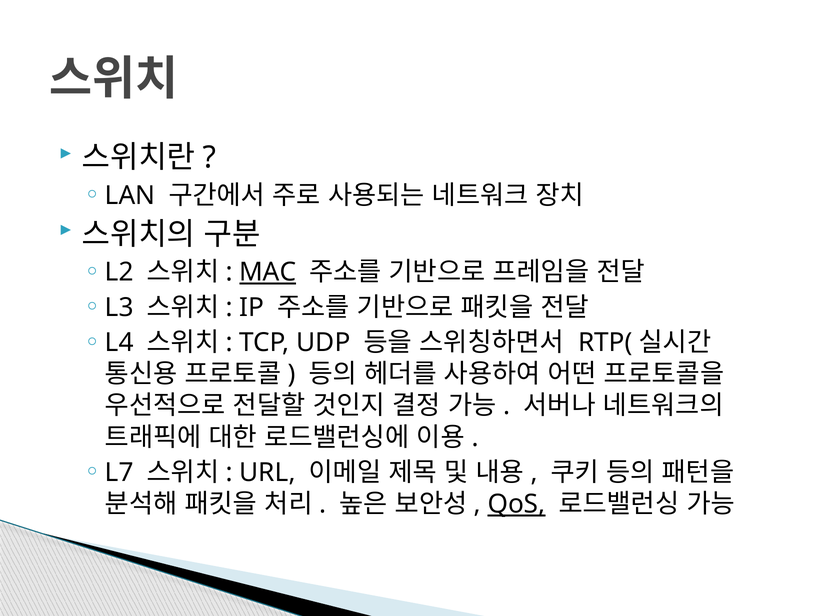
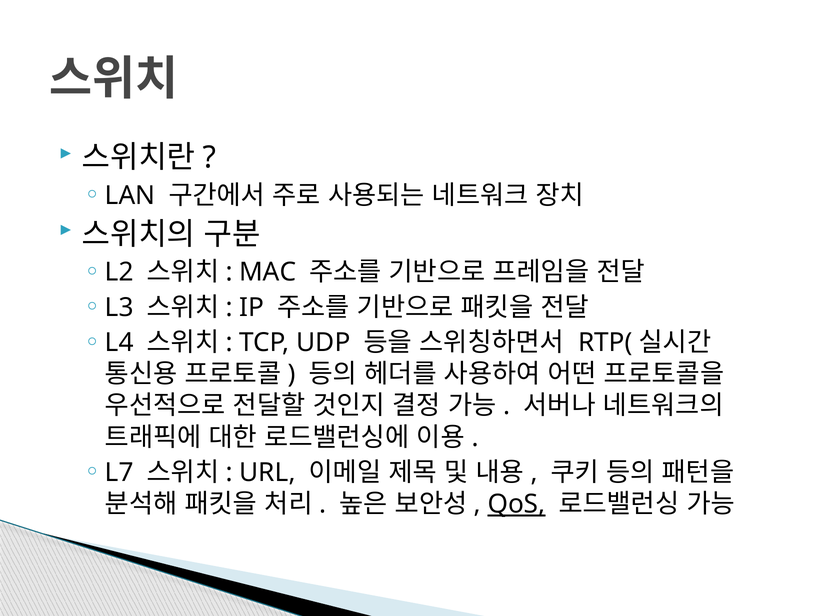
MAC underline: present -> none
